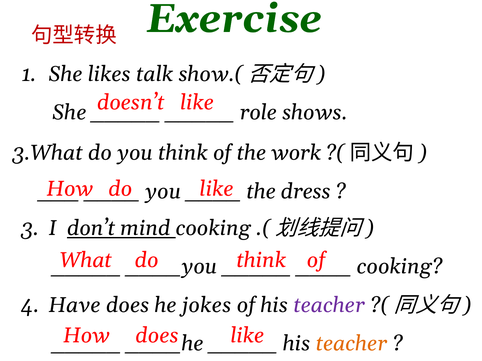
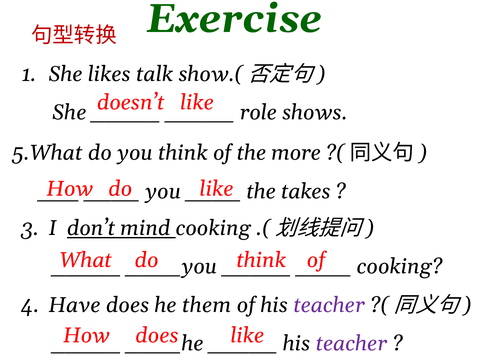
3.What: 3.What -> 5.What
work: work -> more
dress: dress -> takes
jokes: jokes -> them
teacher at (351, 344) colour: orange -> purple
